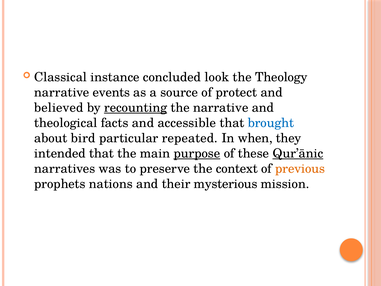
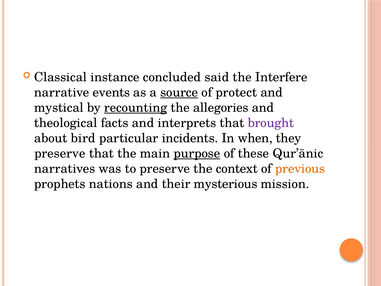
look: look -> said
Theology: Theology -> Interfere
source underline: none -> present
believed: believed -> mystical
the narrative: narrative -> allegories
accessible: accessible -> interprets
brought colour: blue -> purple
repeated: repeated -> incidents
intended at (60, 153): intended -> preserve
Qur’ānic underline: present -> none
